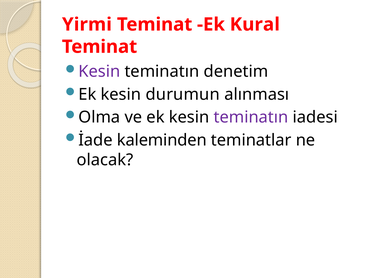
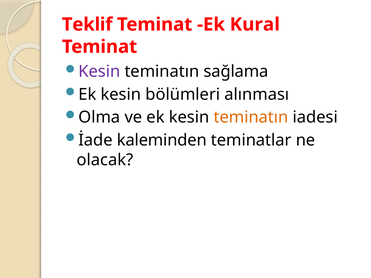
Yirmi: Yirmi -> Teklif
denetim: denetim -> sağlama
durumun: durumun -> bölümleri
teminatın at (251, 117) colour: purple -> orange
